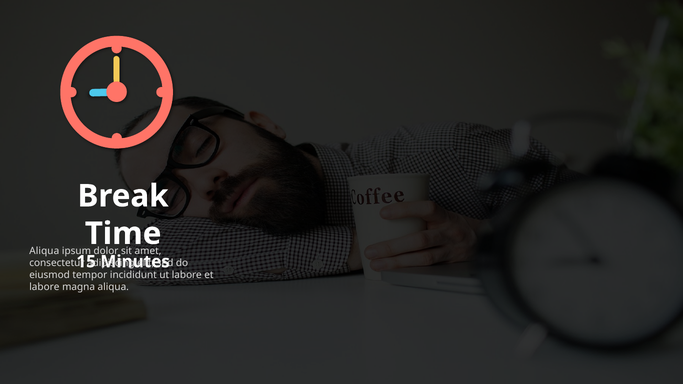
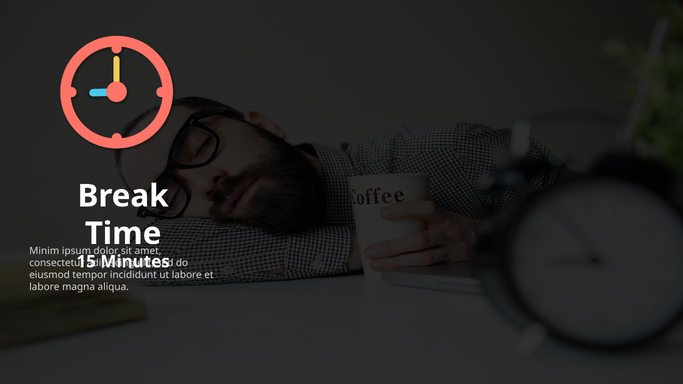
Aliqua at (44, 251): Aliqua -> Minim
